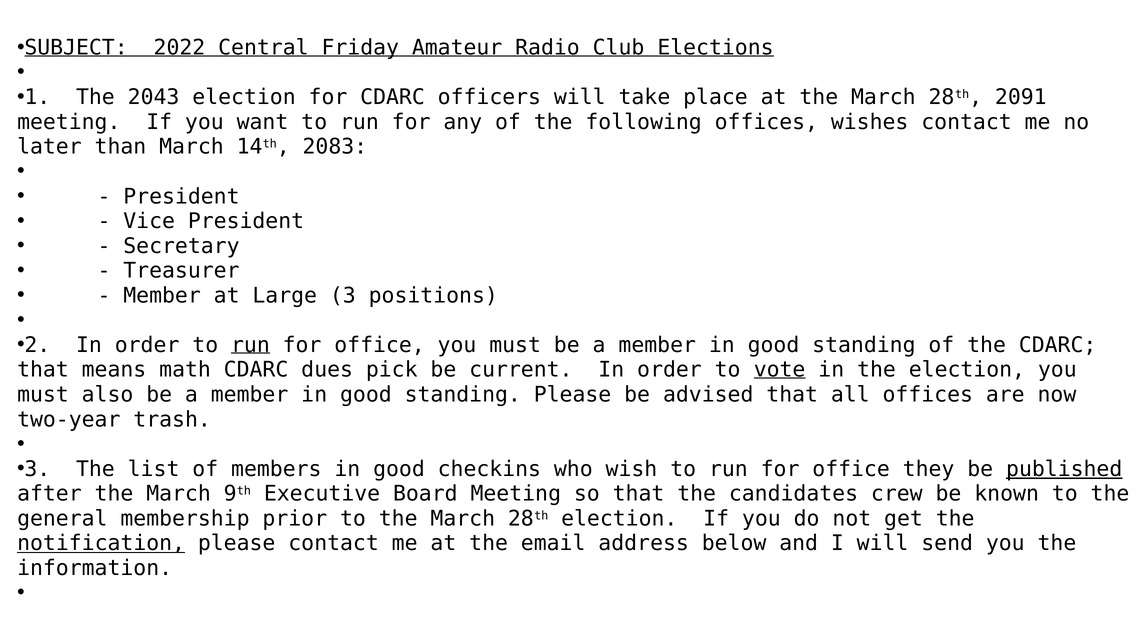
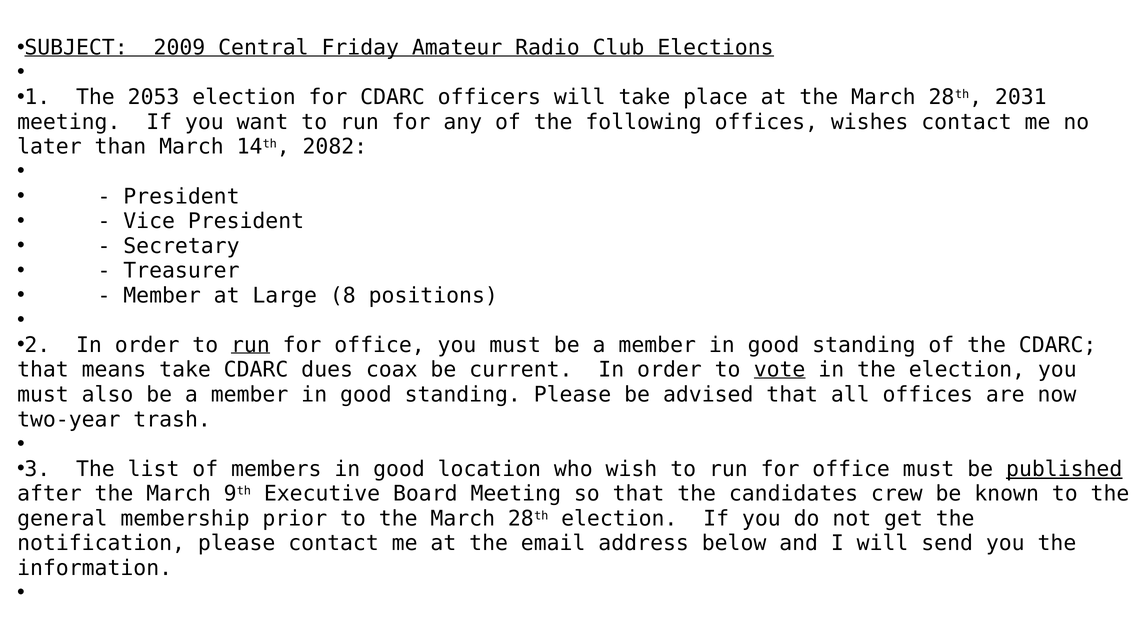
2022: 2022 -> 2009
2043: 2043 -> 2053
2091: 2091 -> 2031
2083: 2083 -> 2082
3: 3 -> 8
means math: math -> take
pick: pick -> coax
checkins: checkins -> location
office they: they -> must
notification underline: present -> none
